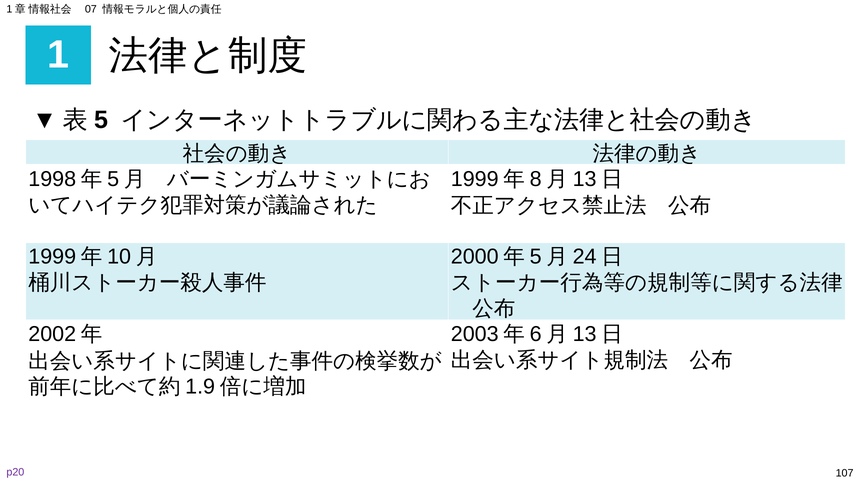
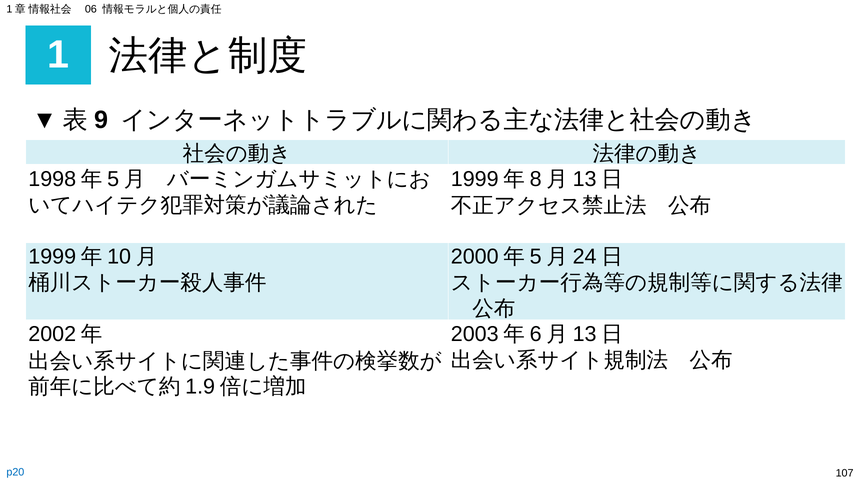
07: 07 -> 06
5 at (101, 120): 5 -> 9
p20 colour: purple -> blue
